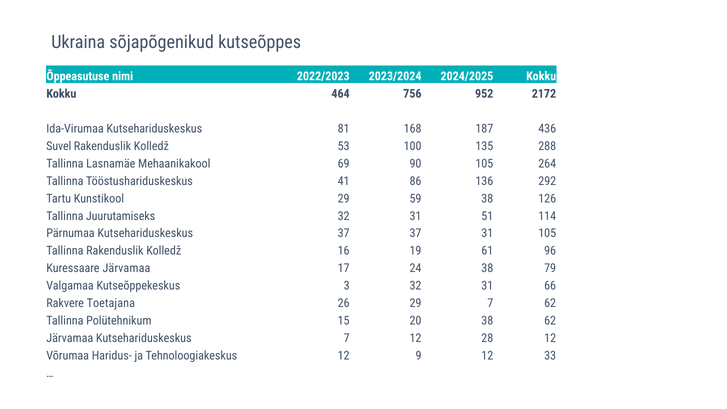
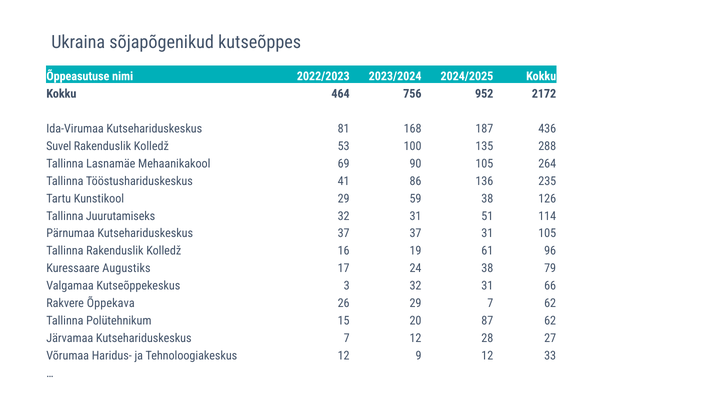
292: 292 -> 235
Kuressaare Järvamaa: Järvamaa -> Augustiks
Toetajana: Toetajana -> Õppekava
20 38: 38 -> 87
28 12: 12 -> 27
